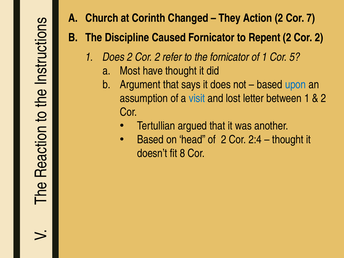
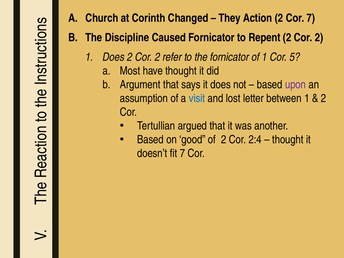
upon colour: blue -> purple
head: head -> good
fit 8: 8 -> 7
